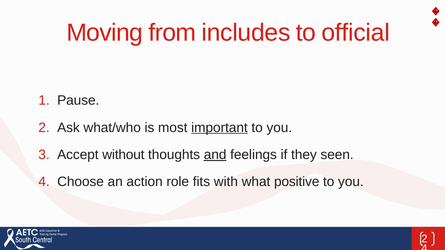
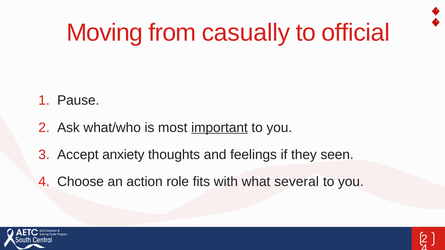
includes: includes -> casually
without: without -> anxiety
and underline: present -> none
positive: positive -> several
